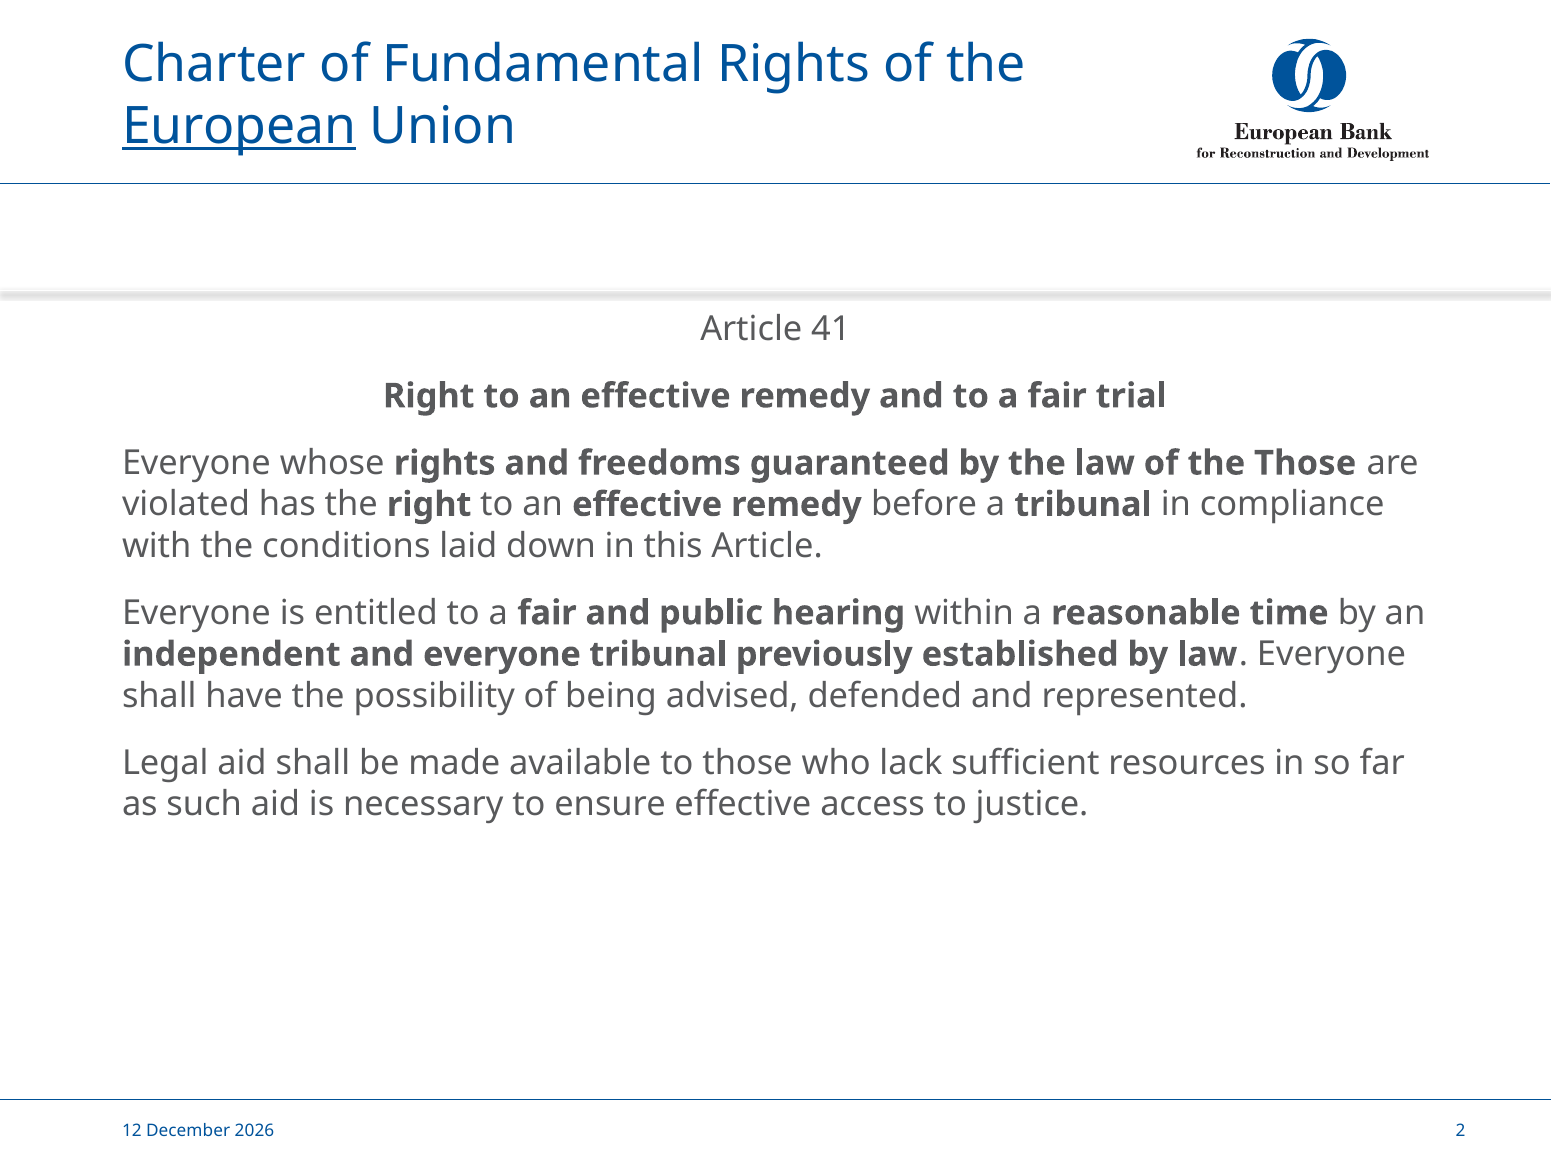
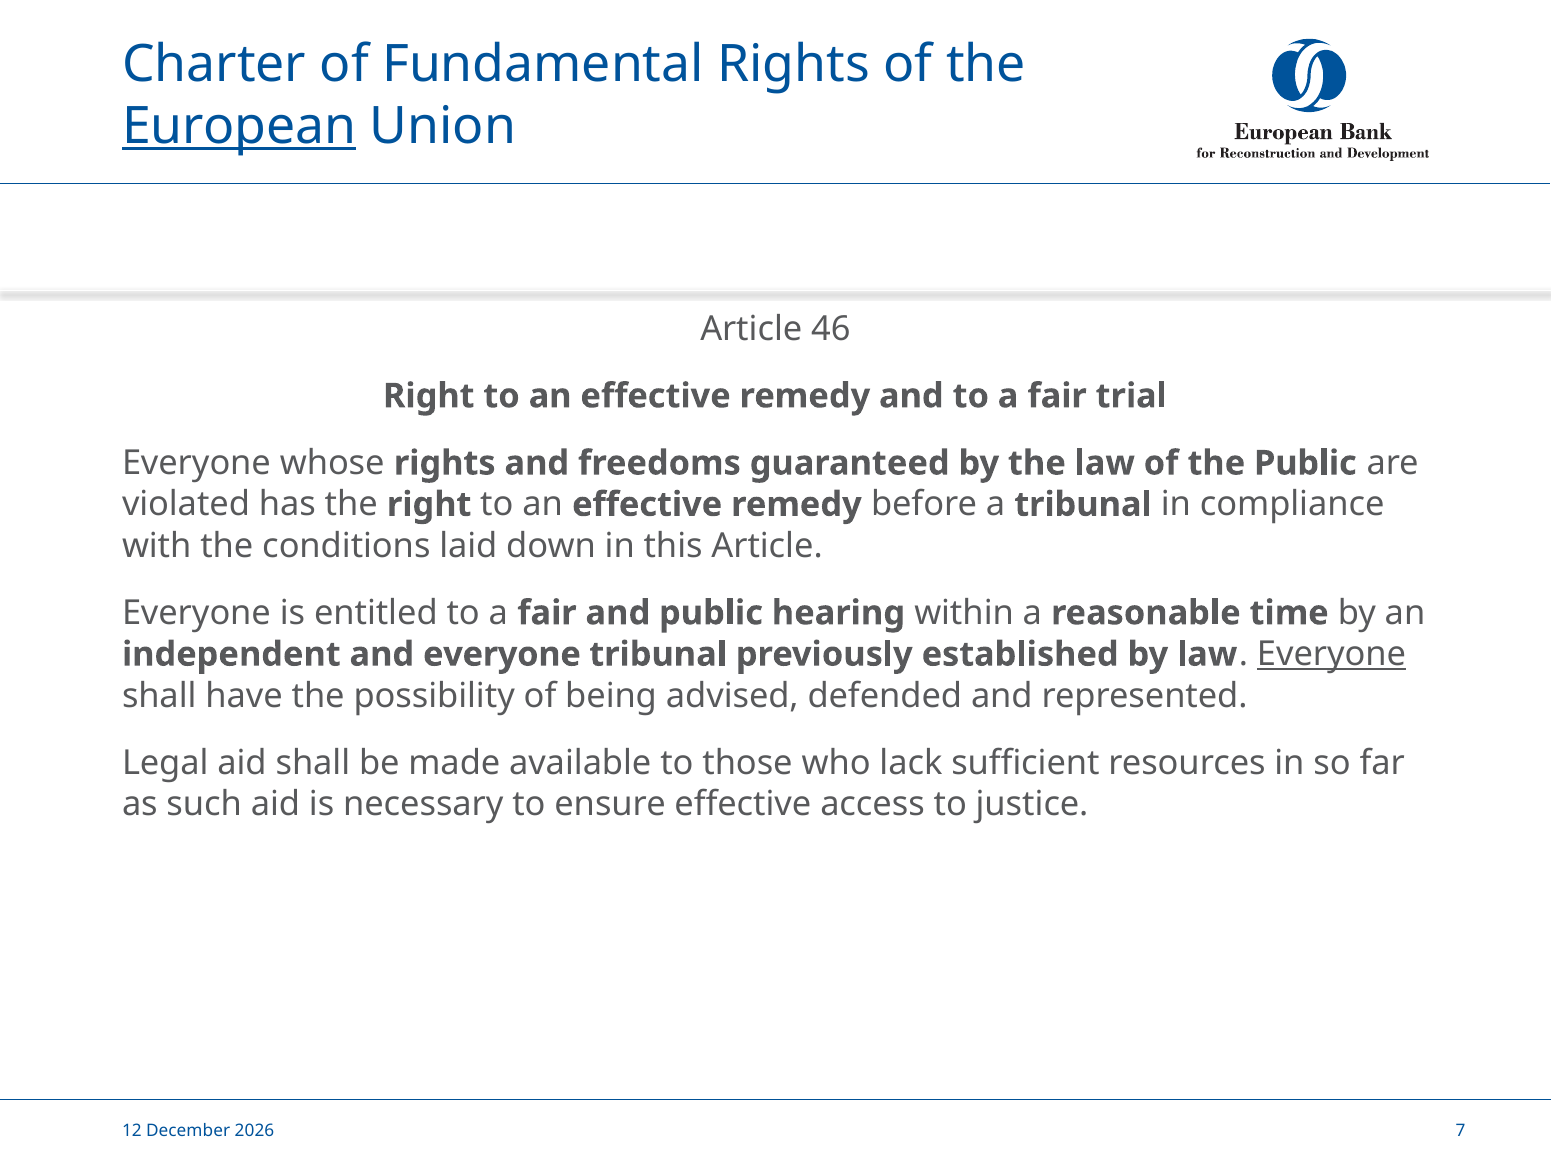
41: 41 -> 46
the Those: Those -> Public
Everyone at (1332, 654) underline: none -> present
2: 2 -> 7
